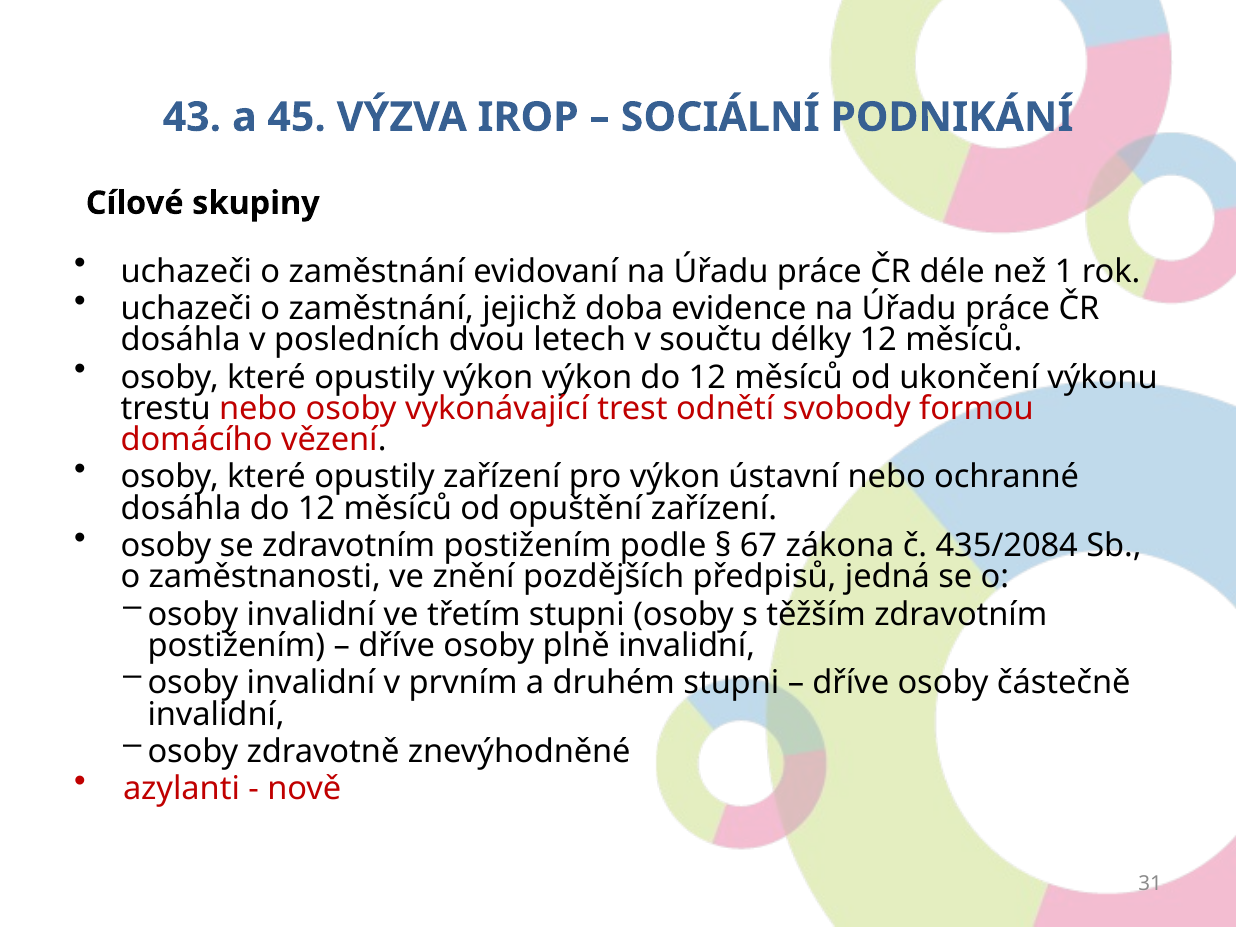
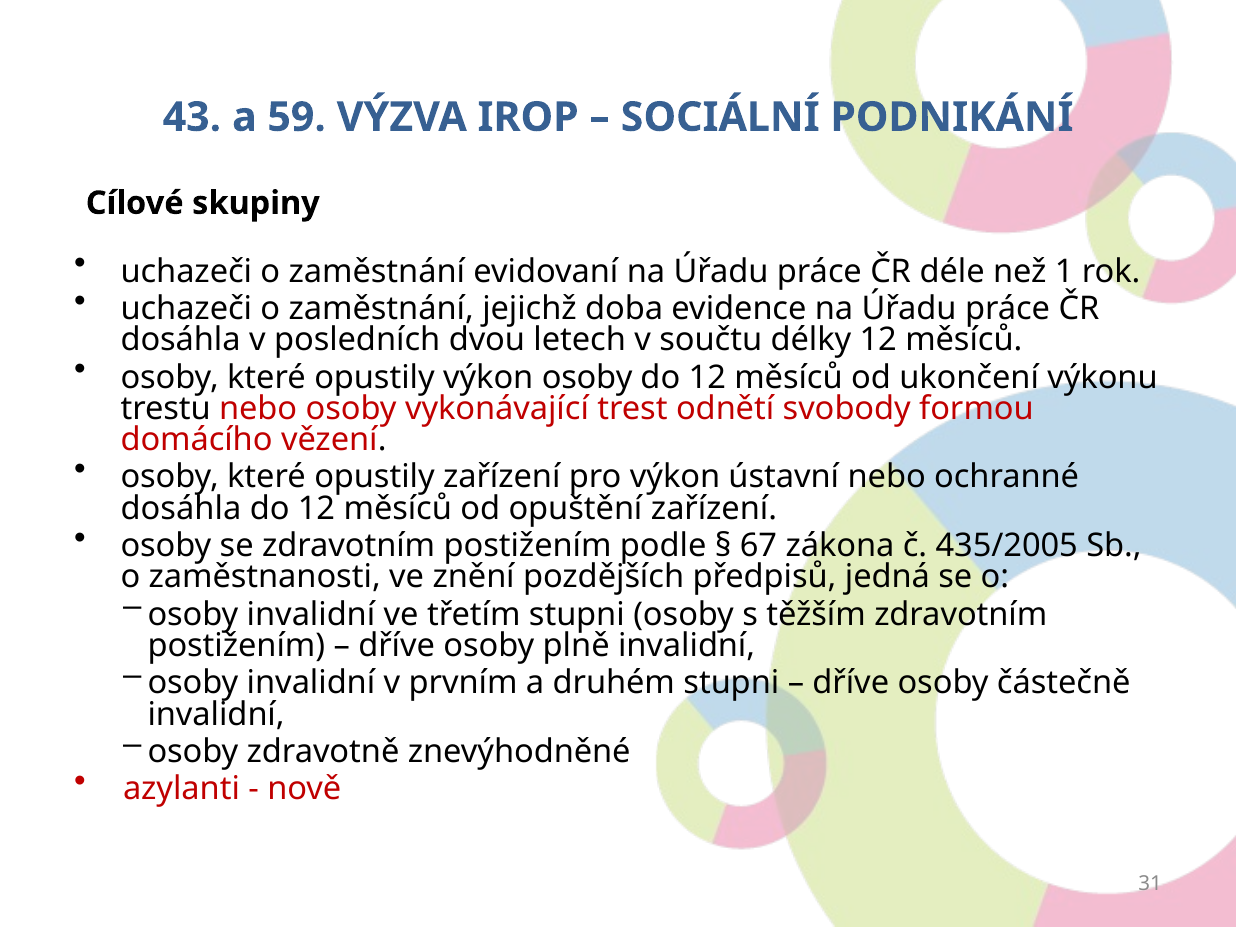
45: 45 -> 59
výkon výkon: výkon -> osoby
435/2084: 435/2084 -> 435/2005
